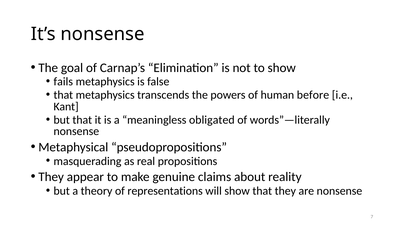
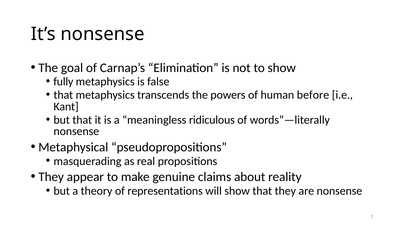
fails: fails -> fully
obligated: obligated -> ridiculous
